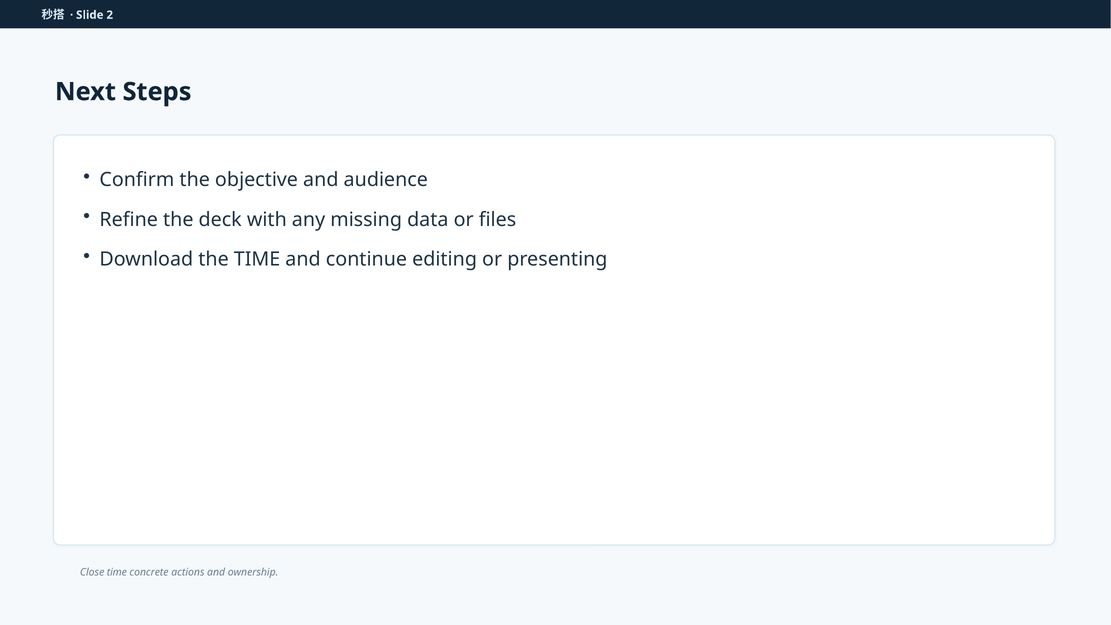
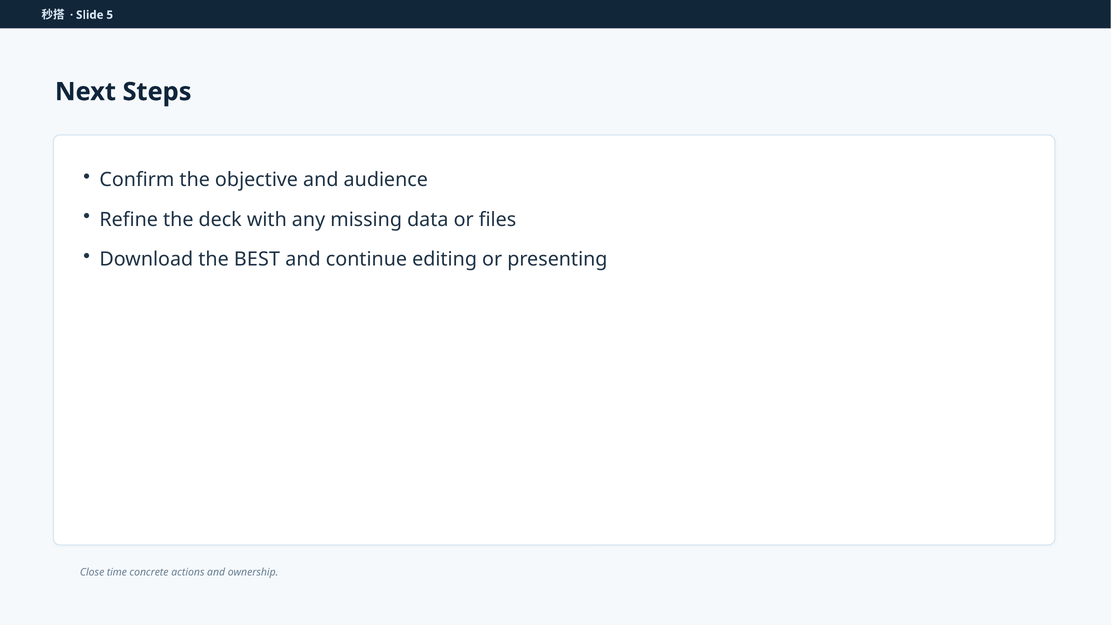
2: 2 -> 5
the TIME: TIME -> BEST
